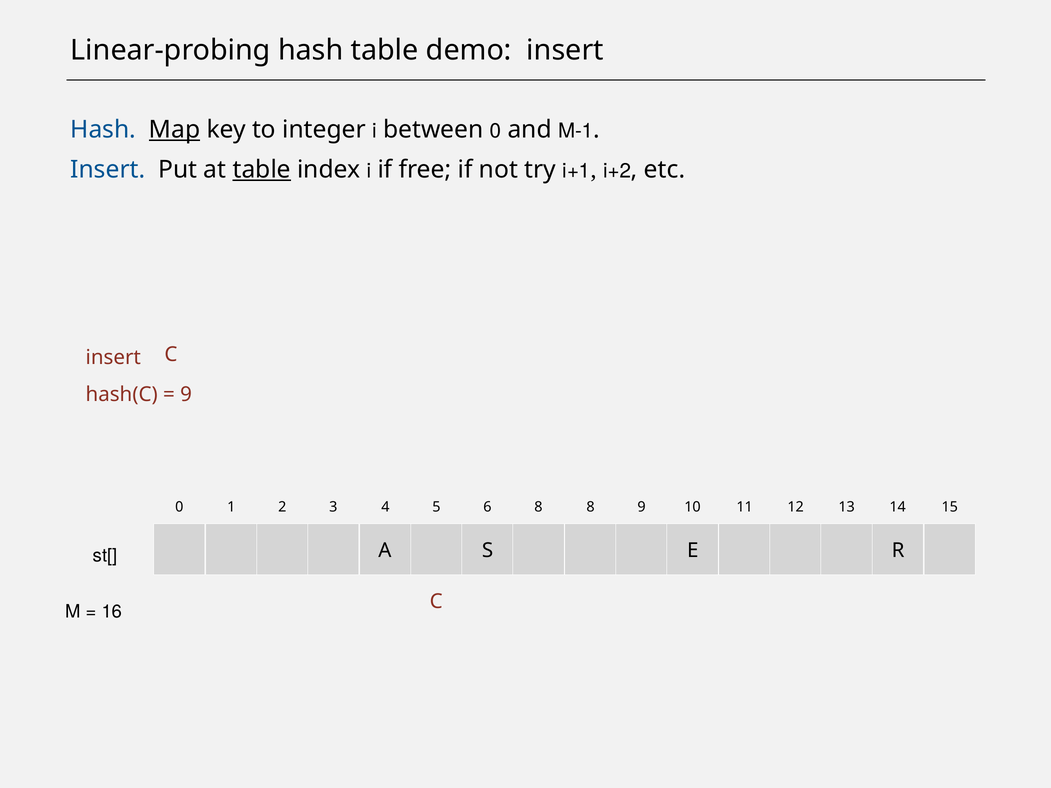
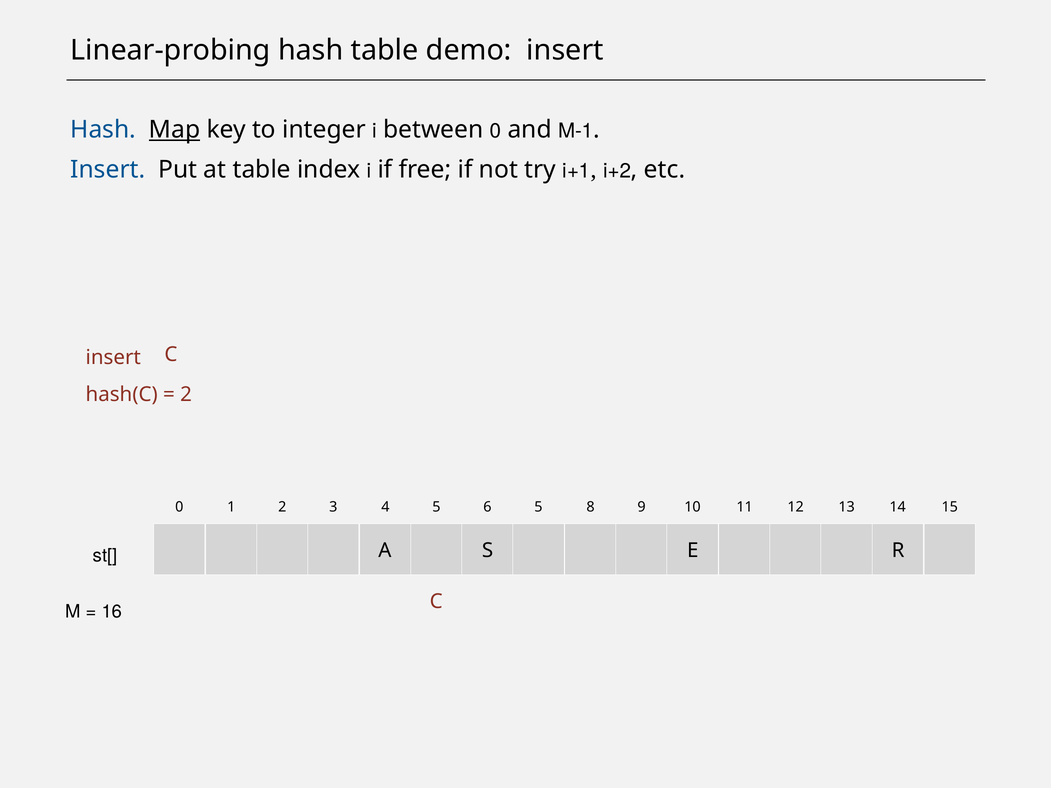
table at (262, 170) underline: present -> none
9 at (186, 395): 9 -> 2
6 8: 8 -> 5
